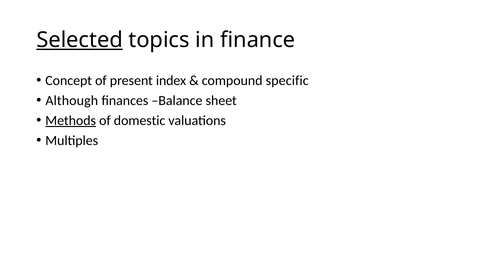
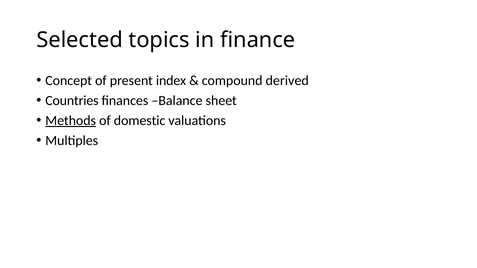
Selected underline: present -> none
specific: specific -> derived
Although: Although -> Countries
